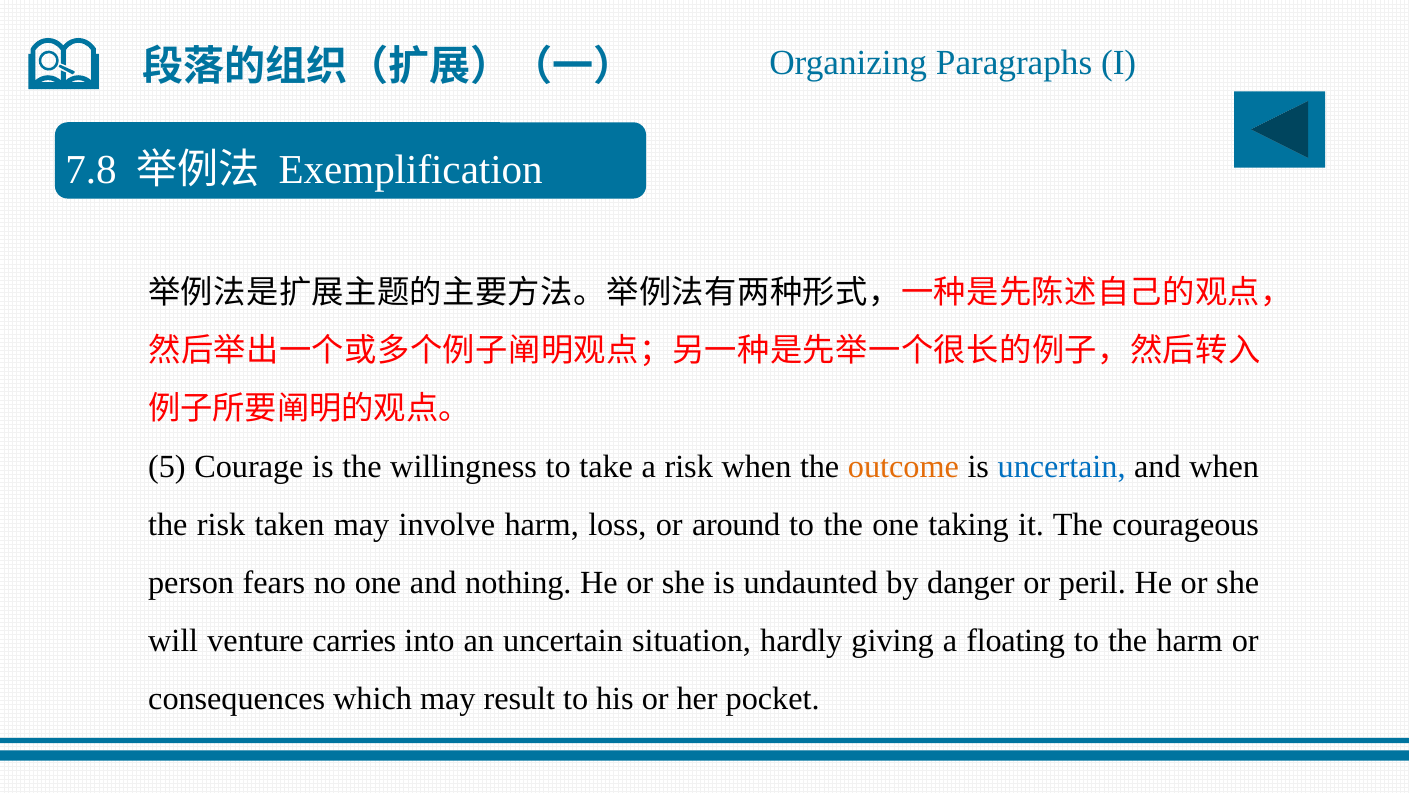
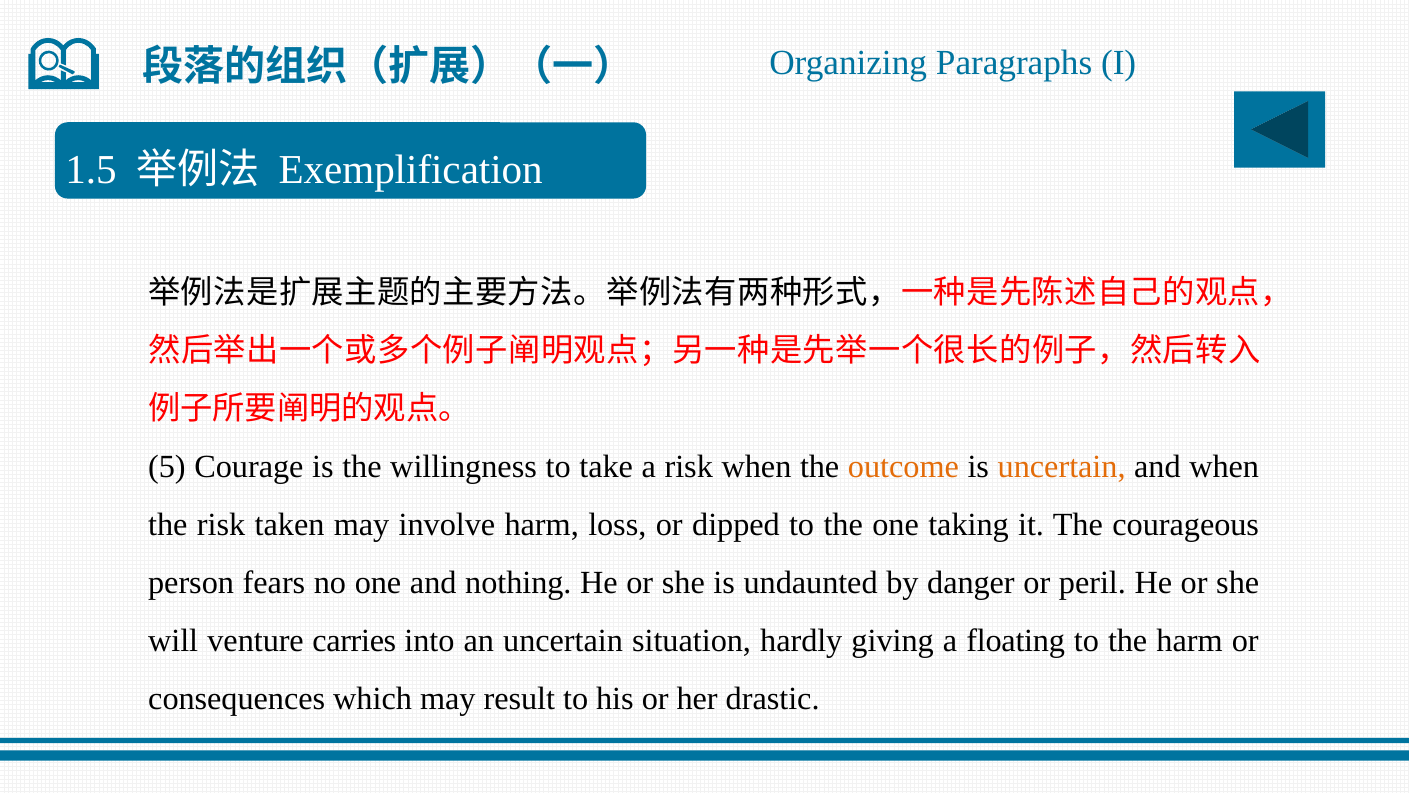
7.8: 7.8 -> 1.5
uncertain at (1062, 467) colour: blue -> orange
around: around -> dipped
pocket: pocket -> drastic
